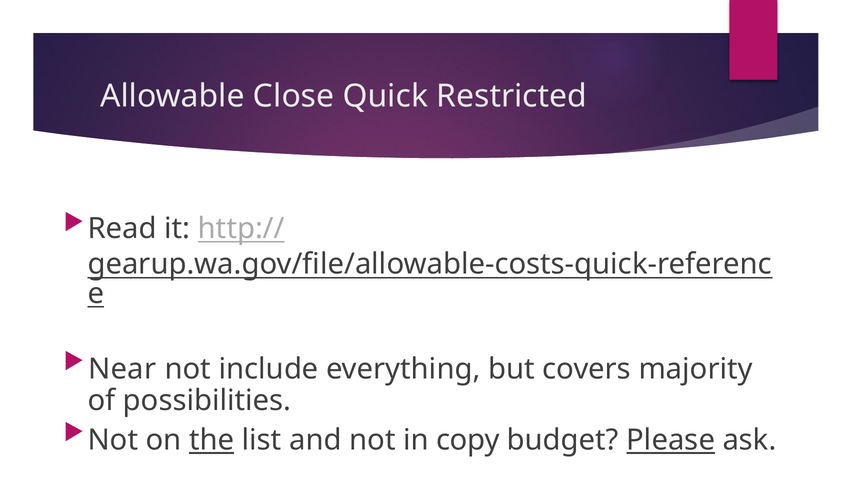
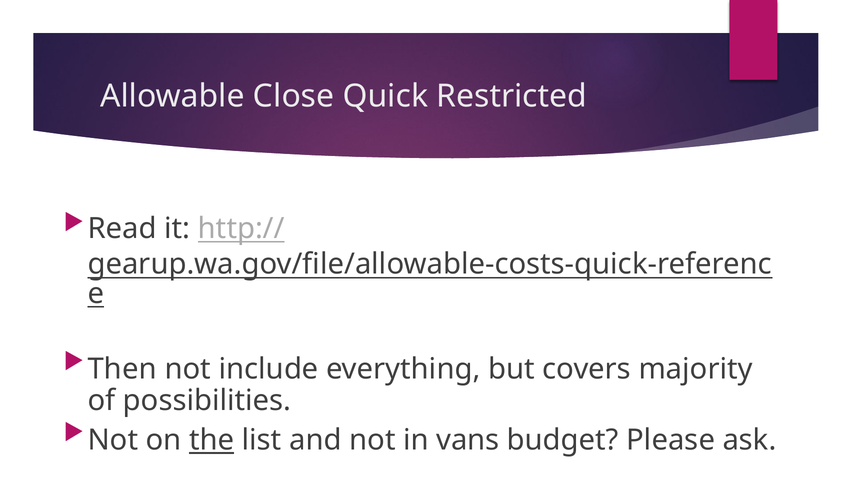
Near: Near -> Then
copy: copy -> vans
Please underline: present -> none
